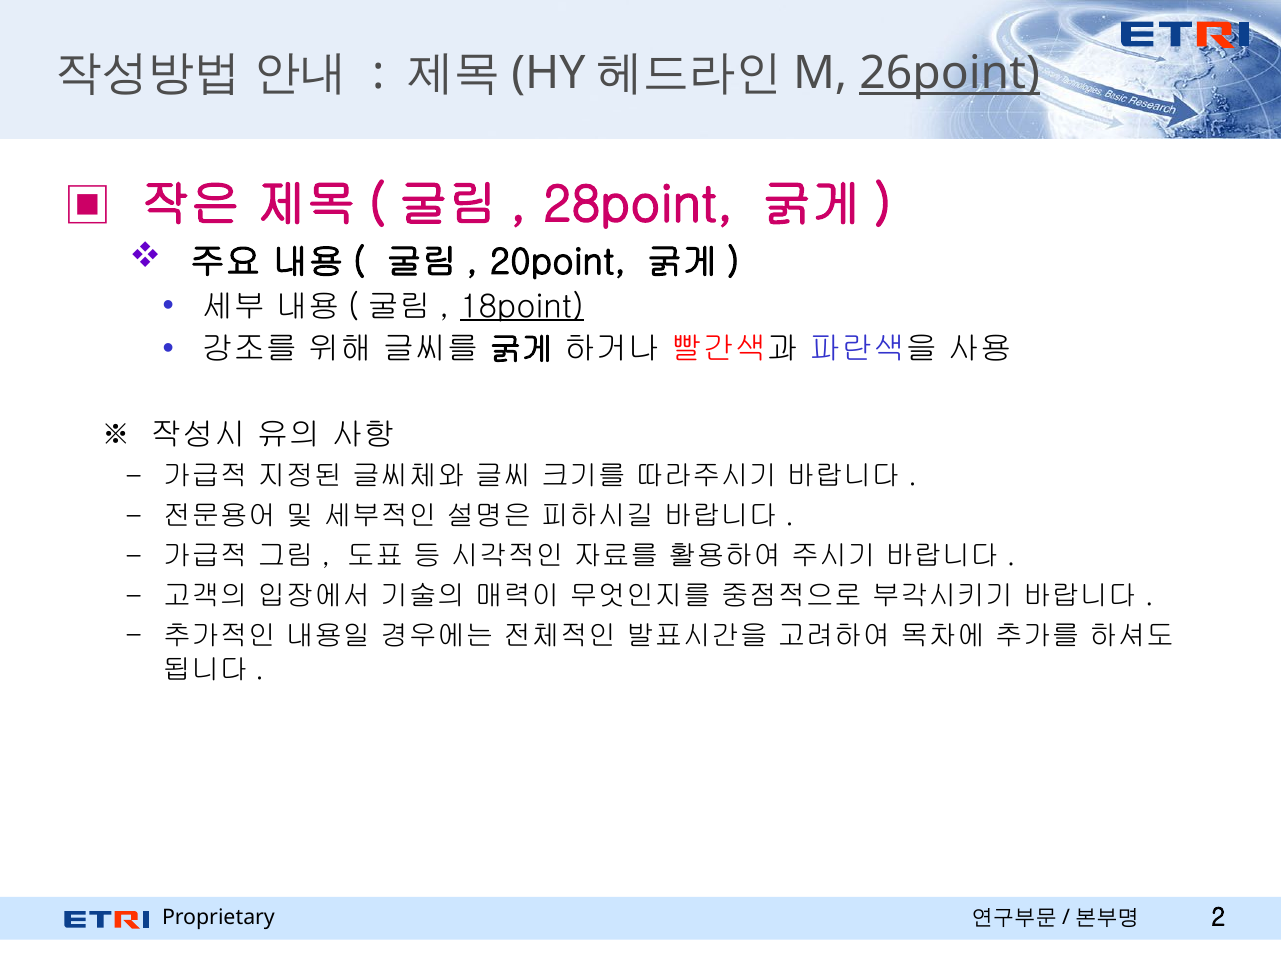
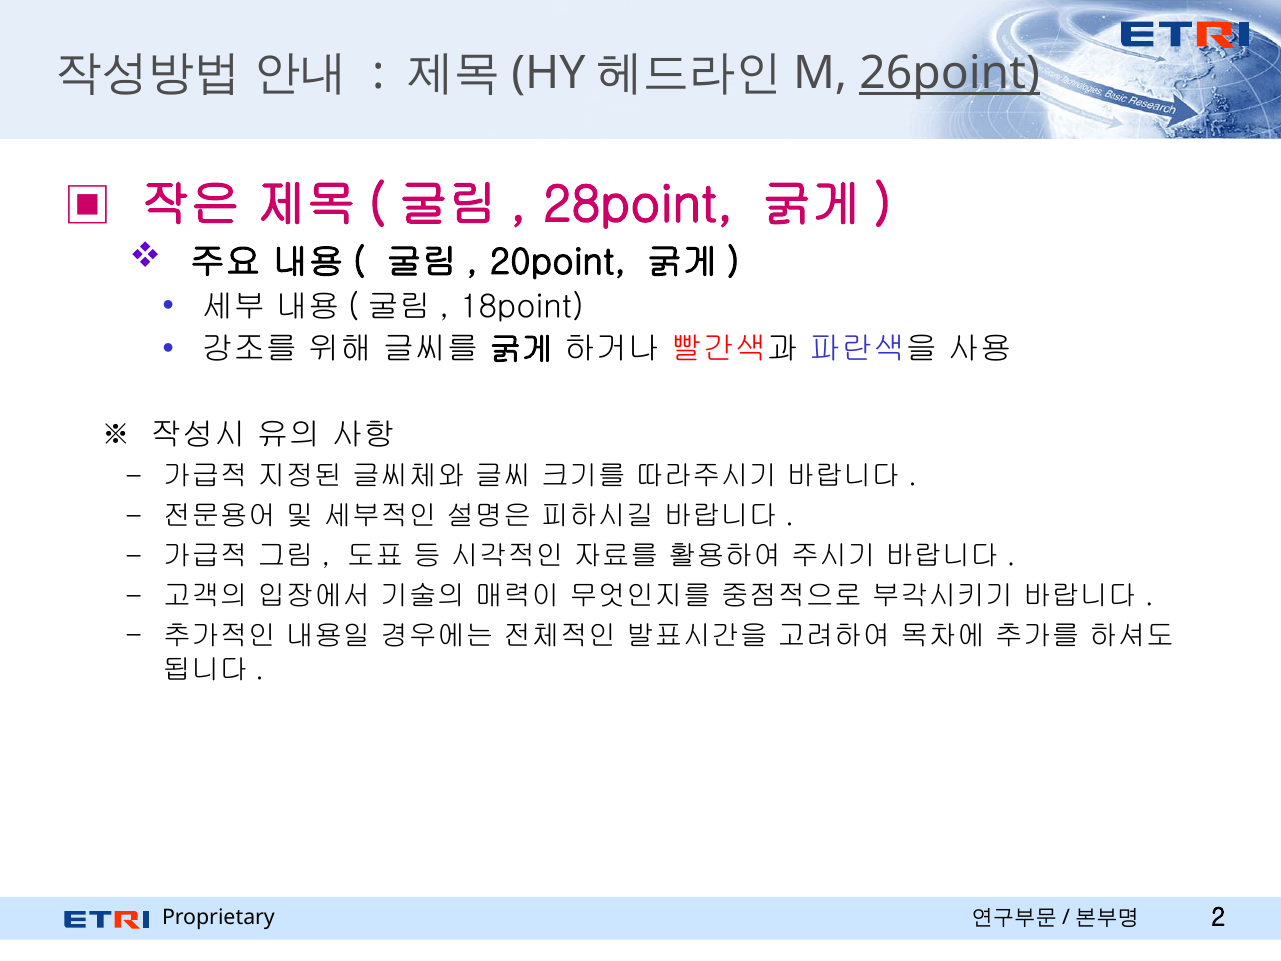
18point underline: present -> none
